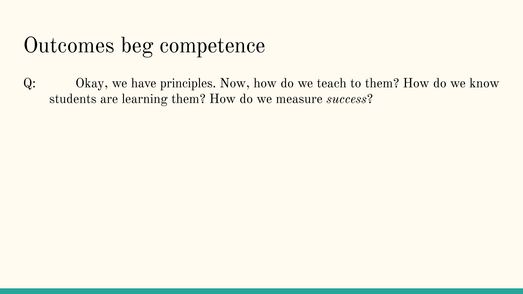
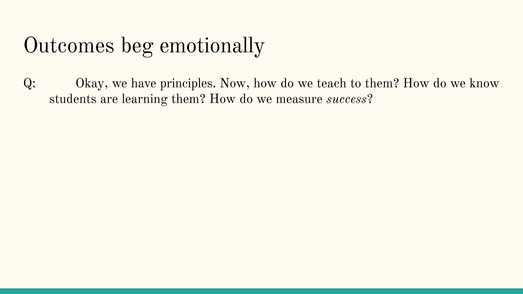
competence: competence -> emotionally
